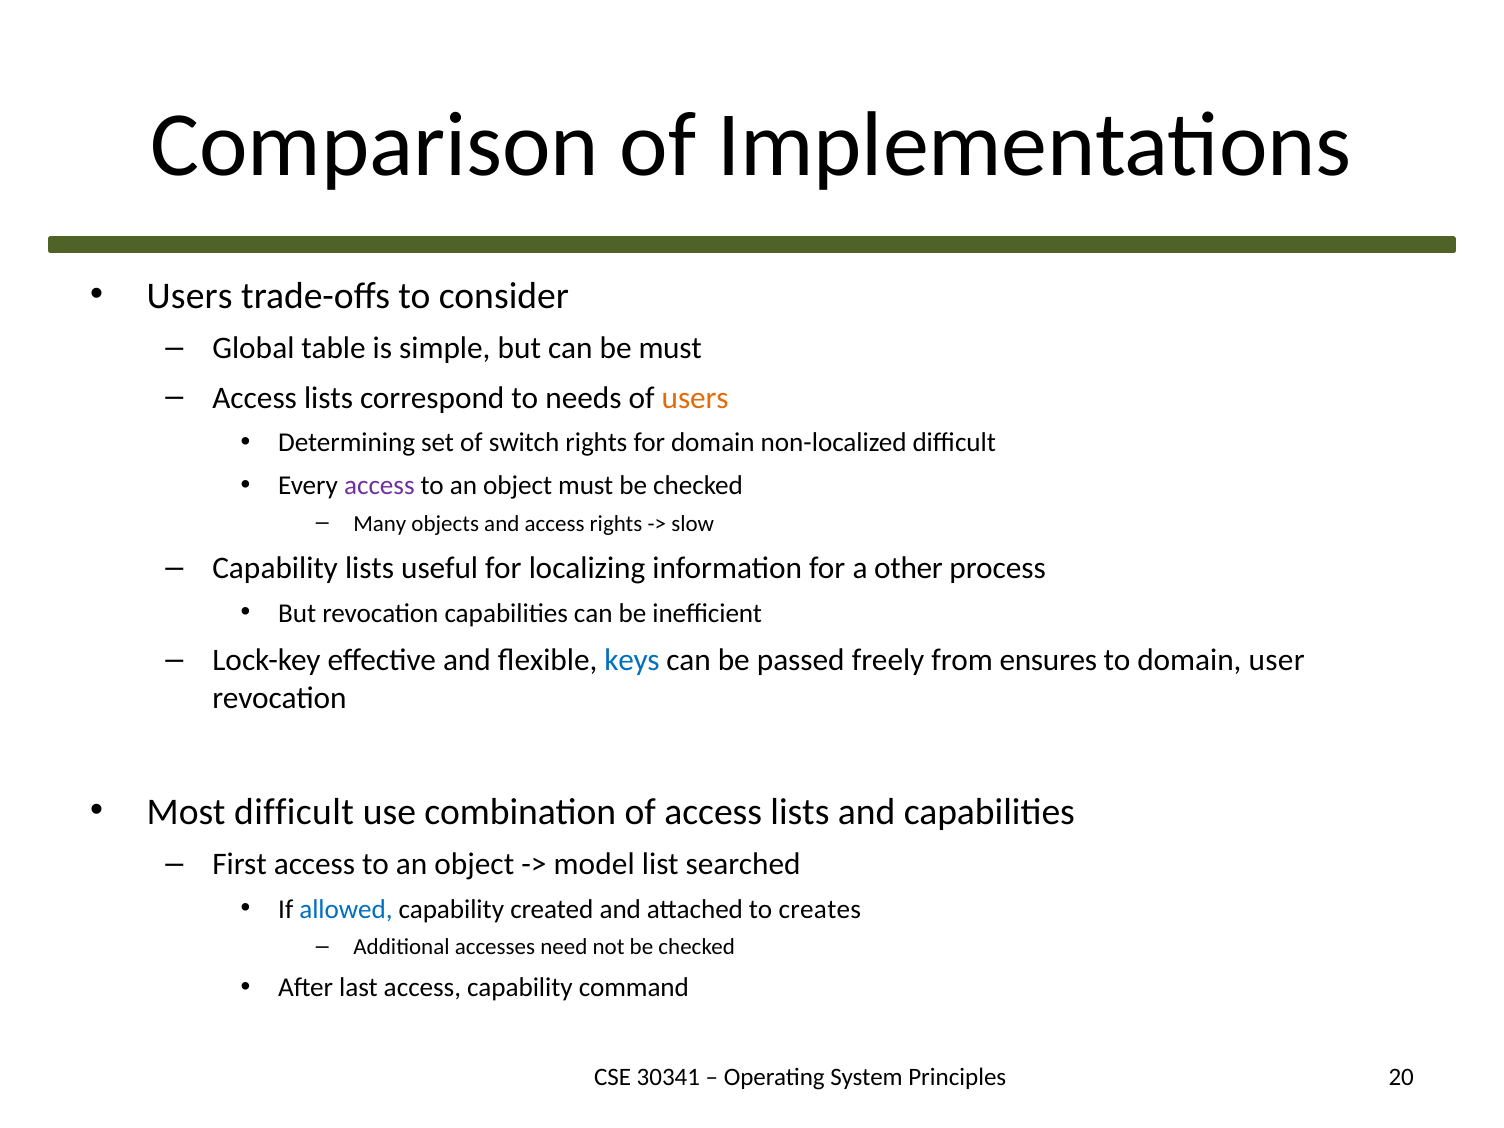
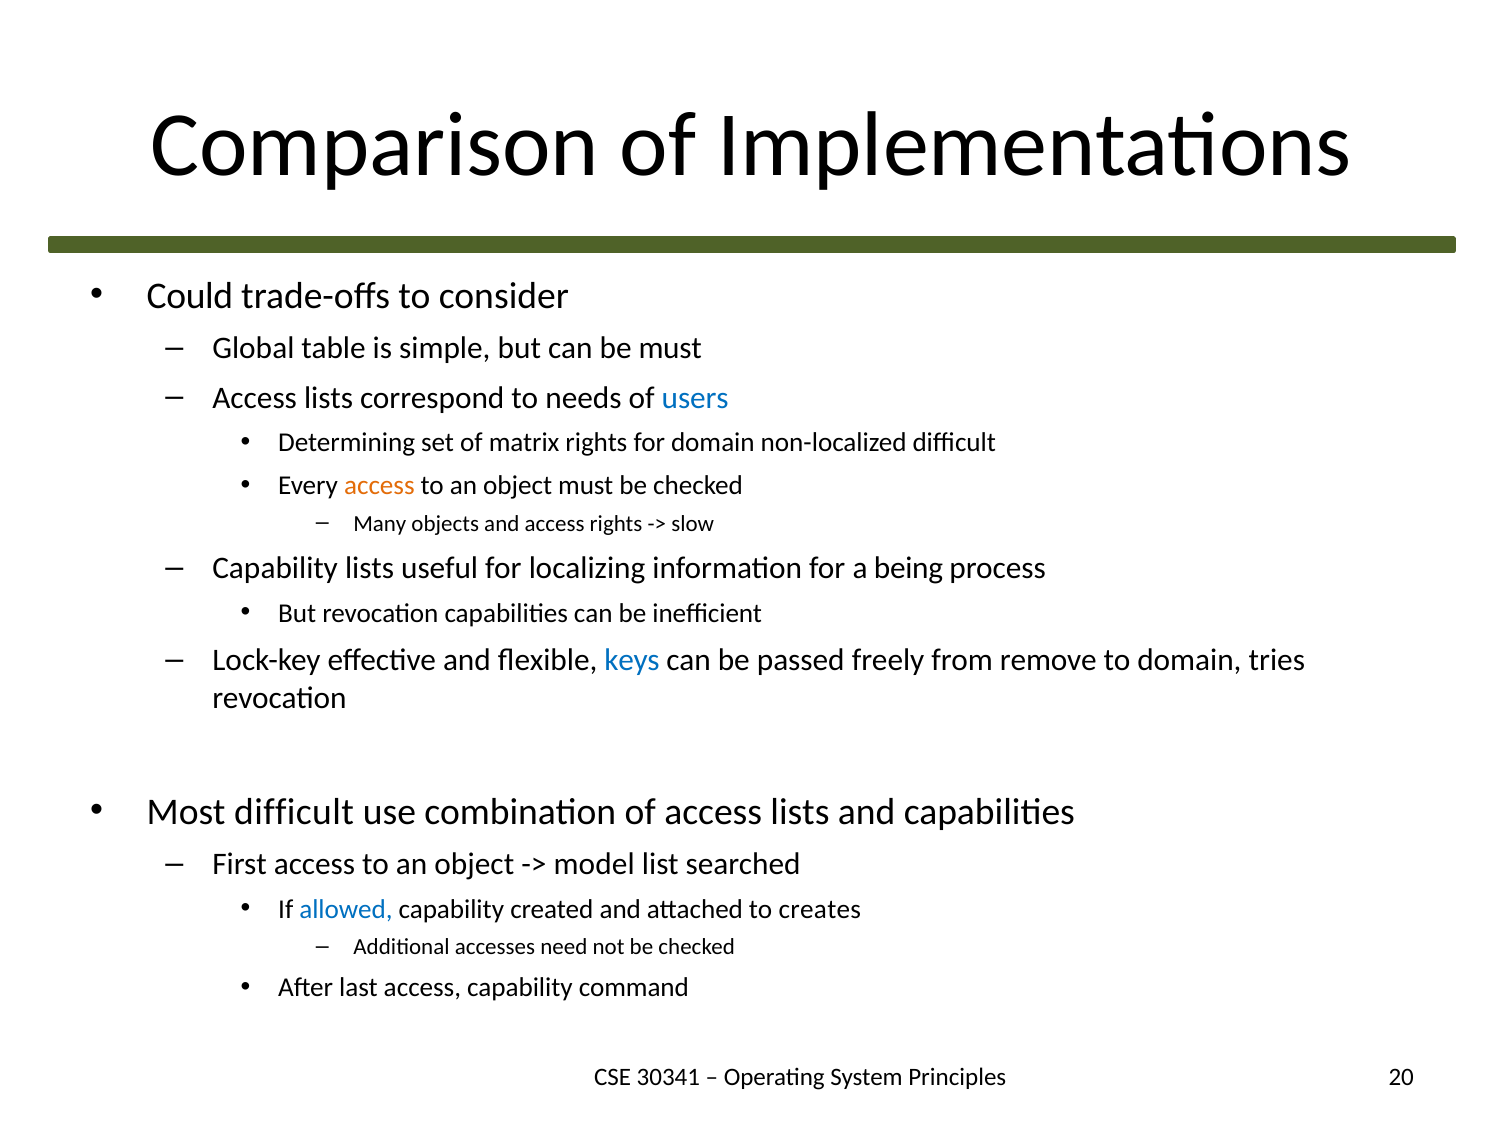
Users at (190, 296): Users -> Could
users at (695, 398) colour: orange -> blue
switch: switch -> matrix
access at (379, 485) colour: purple -> orange
other: other -> being
ensures: ensures -> remove
user: user -> tries
